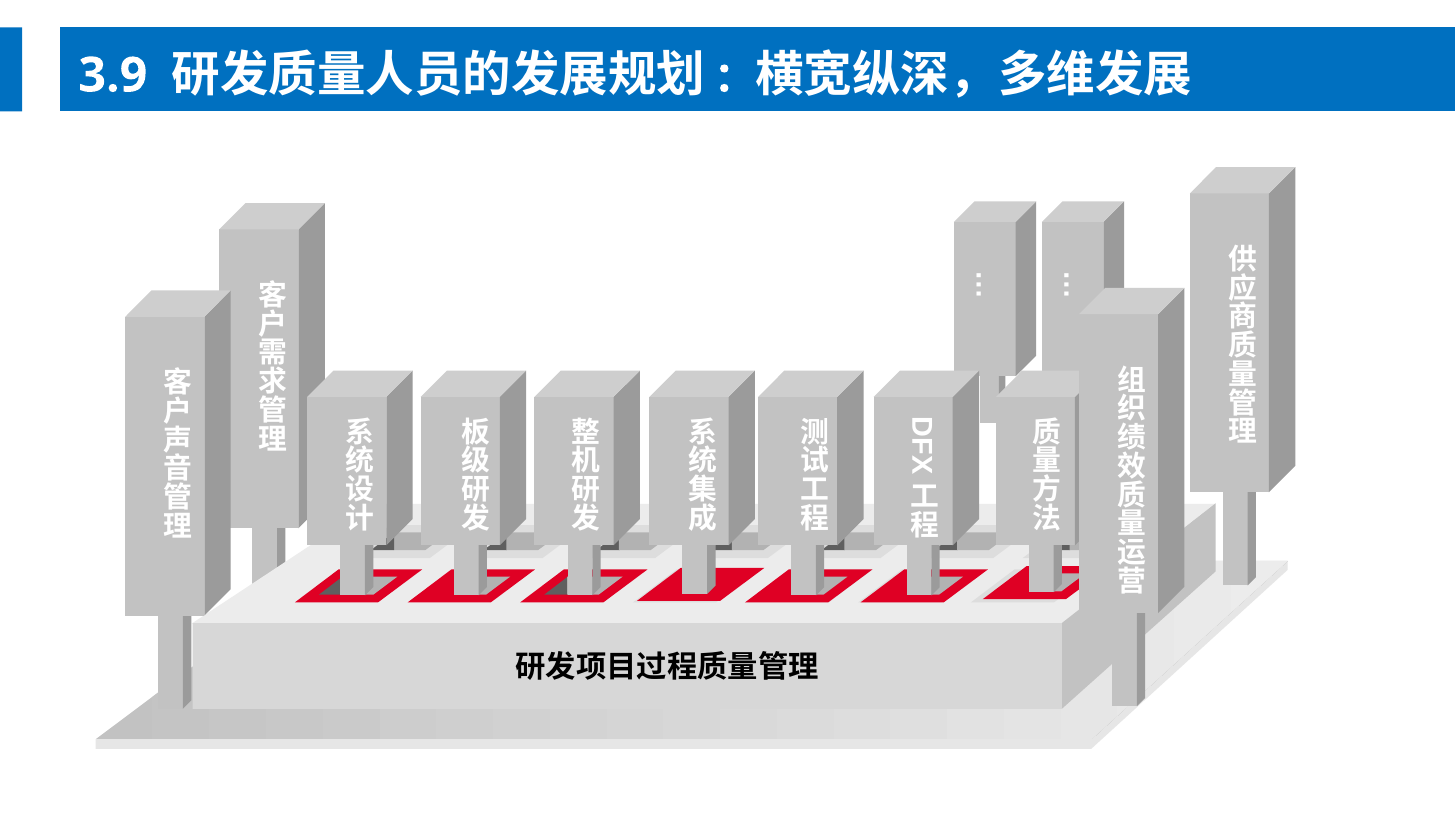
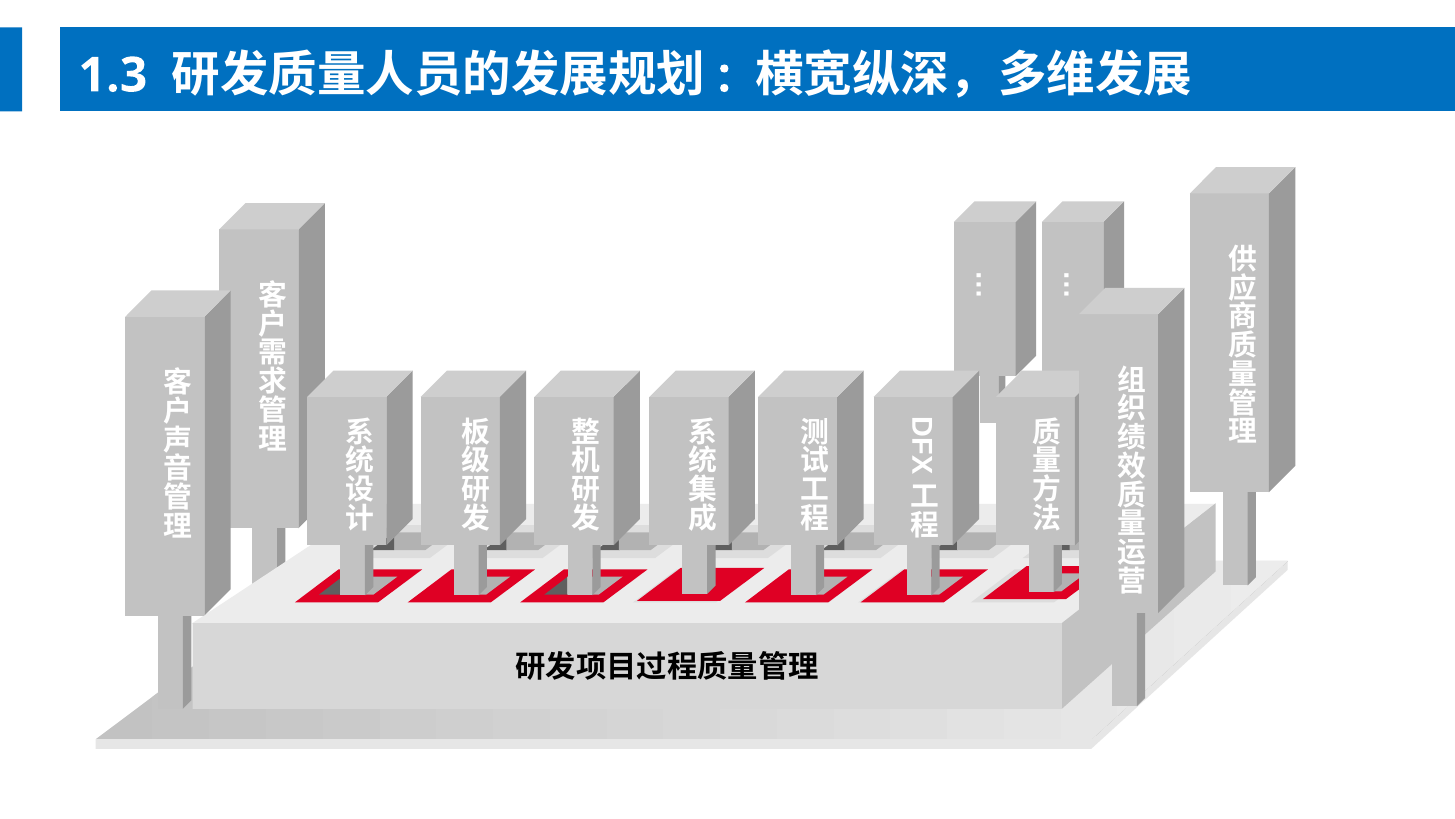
3.9: 3.9 -> 1.3
